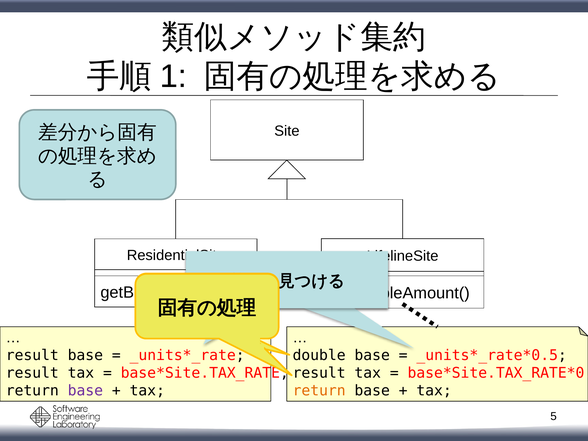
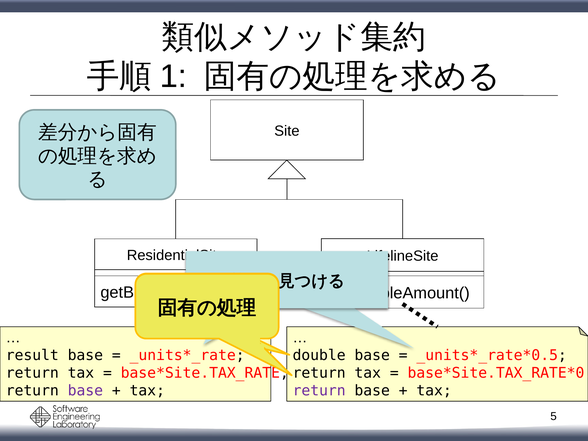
result at (32, 373): result -> return
result at (319, 373): result -> return
return at (319, 391) colour: orange -> purple
